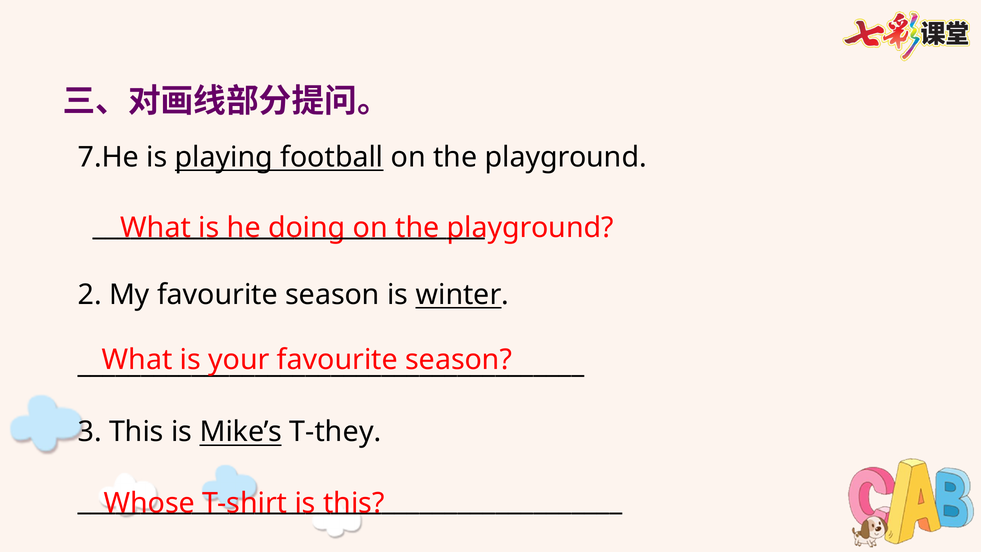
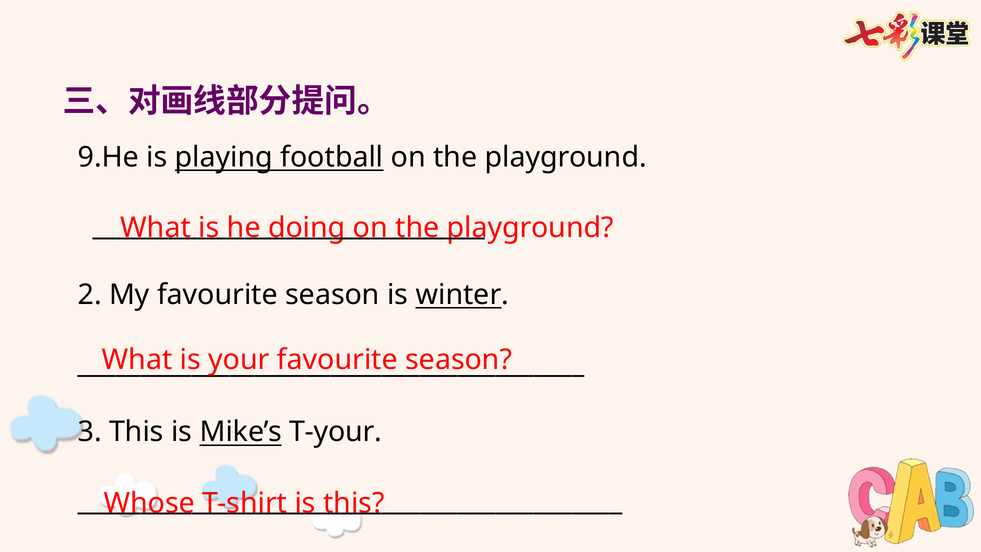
7.He: 7.He -> 9.He
T-they: T-they -> T-your
